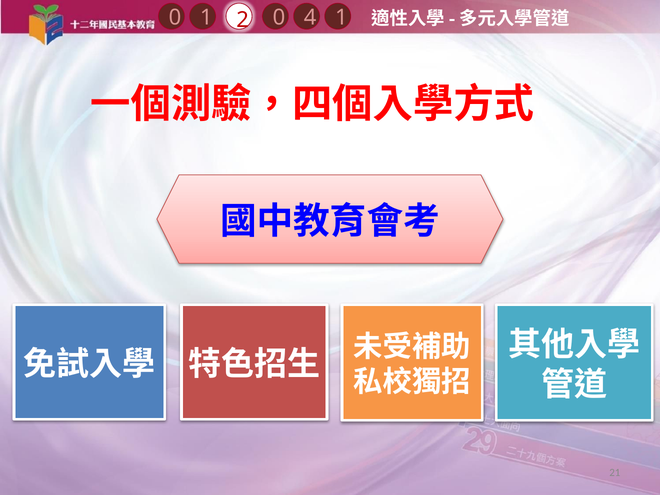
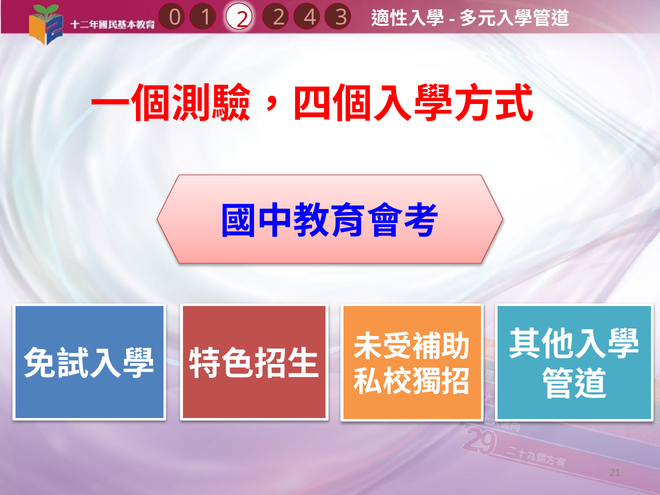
4 1: 1 -> 3
2 0: 0 -> 2
